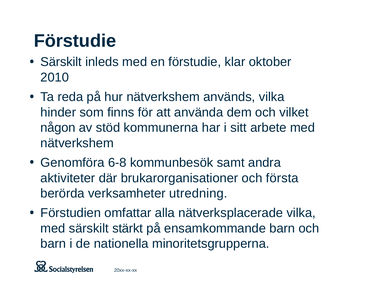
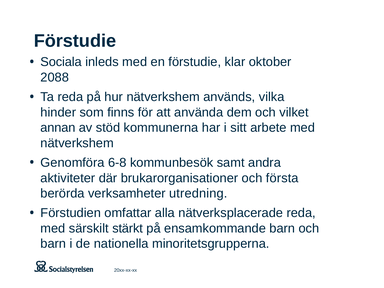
Särskilt at (61, 62): Särskilt -> Sociala
2010: 2010 -> 2088
någon: någon -> annan
nätverksplacerade vilka: vilka -> reda
